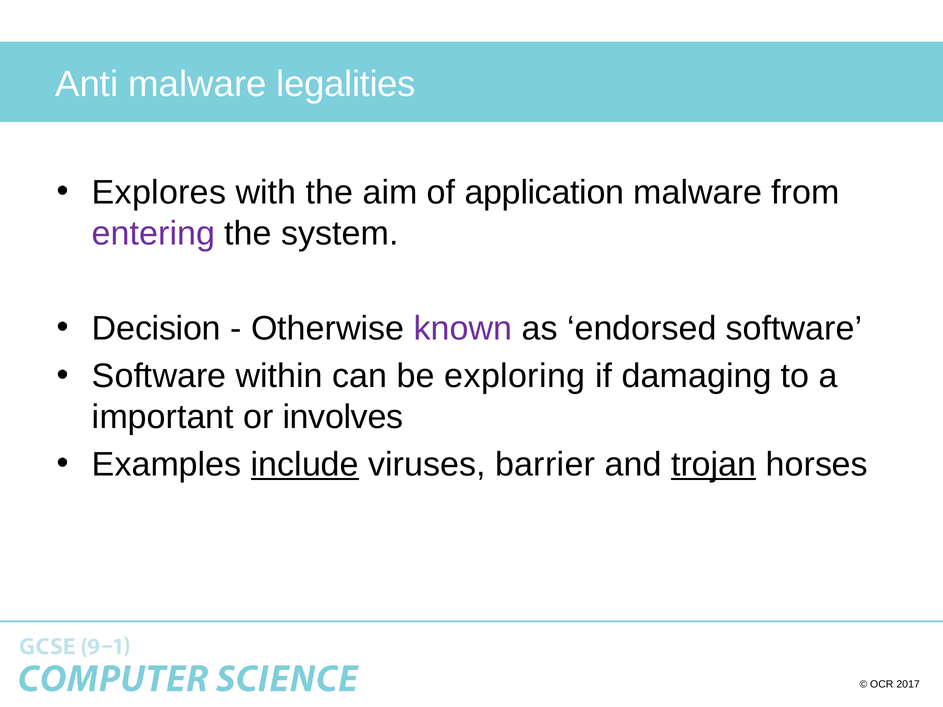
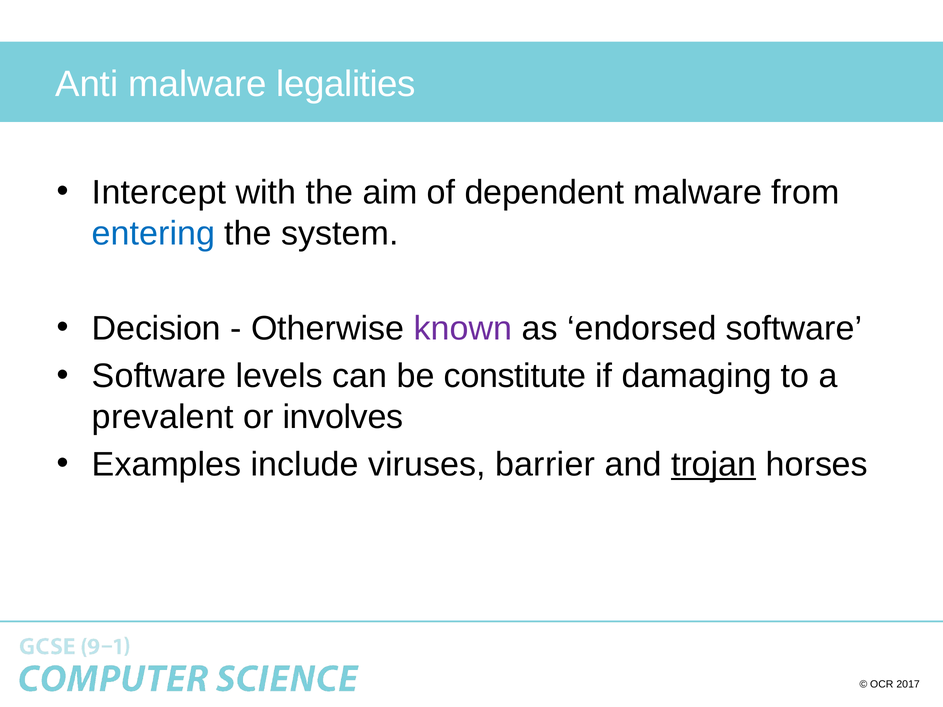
Explores: Explores -> Intercept
application: application -> dependent
entering colour: purple -> blue
within: within -> levels
exploring: exploring -> constitute
important: important -> prevalent
include underline: present -> none
